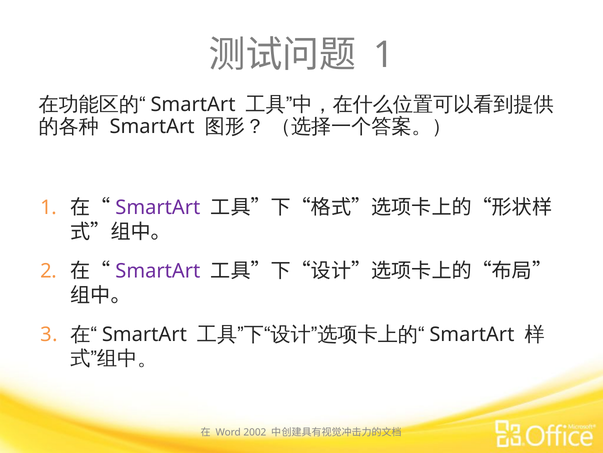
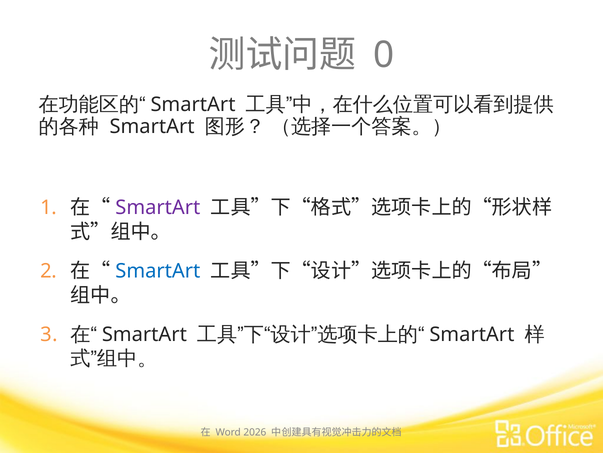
1 at (384, 55): 1 -> 0
SmartArt at (158, 271) colour: purple -> blue
2002: 2002 -> 2026
